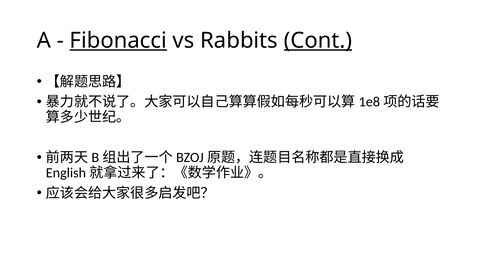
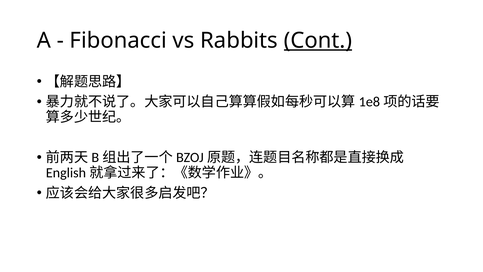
Fibonacci underline: present -> none
